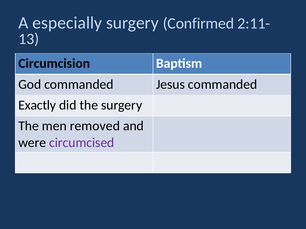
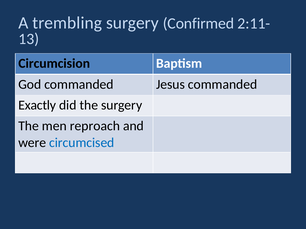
especially: especially -> trembling
removed: removed -> reproach
circumcised colour: purple -> blue
